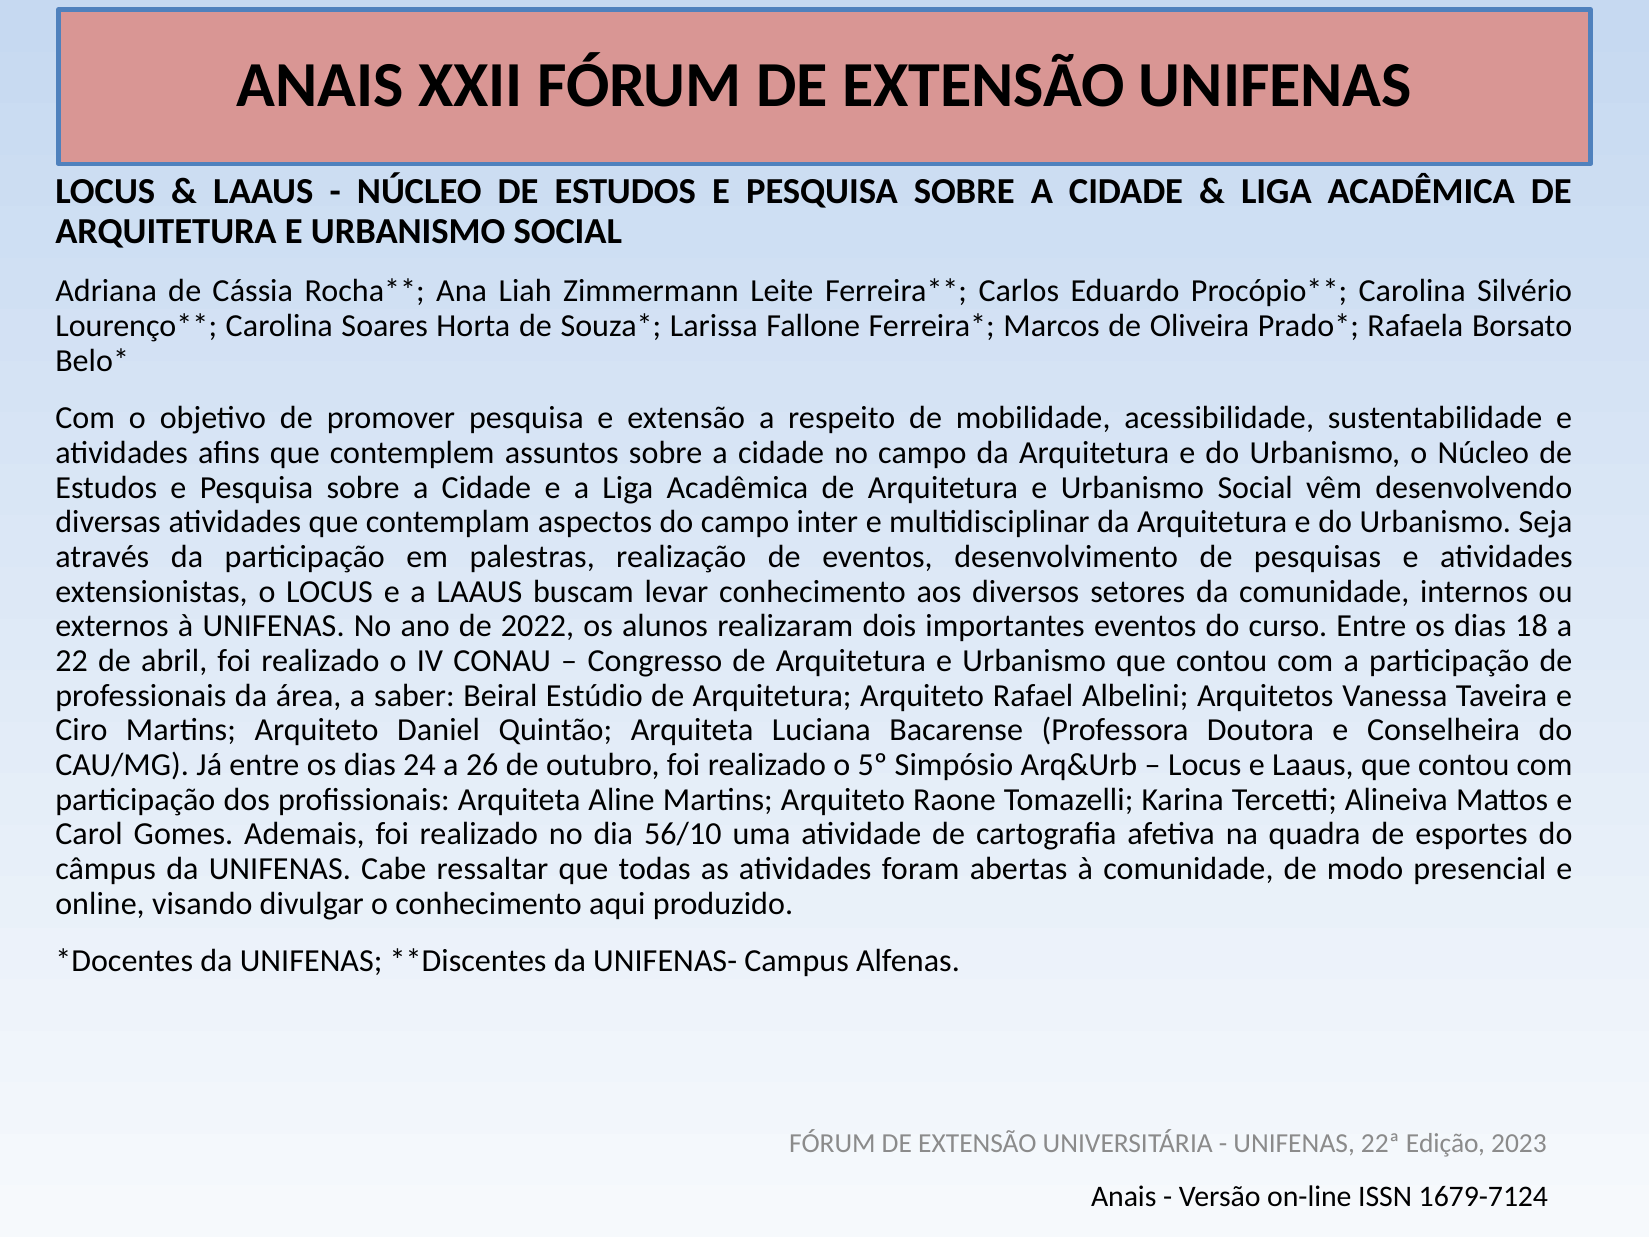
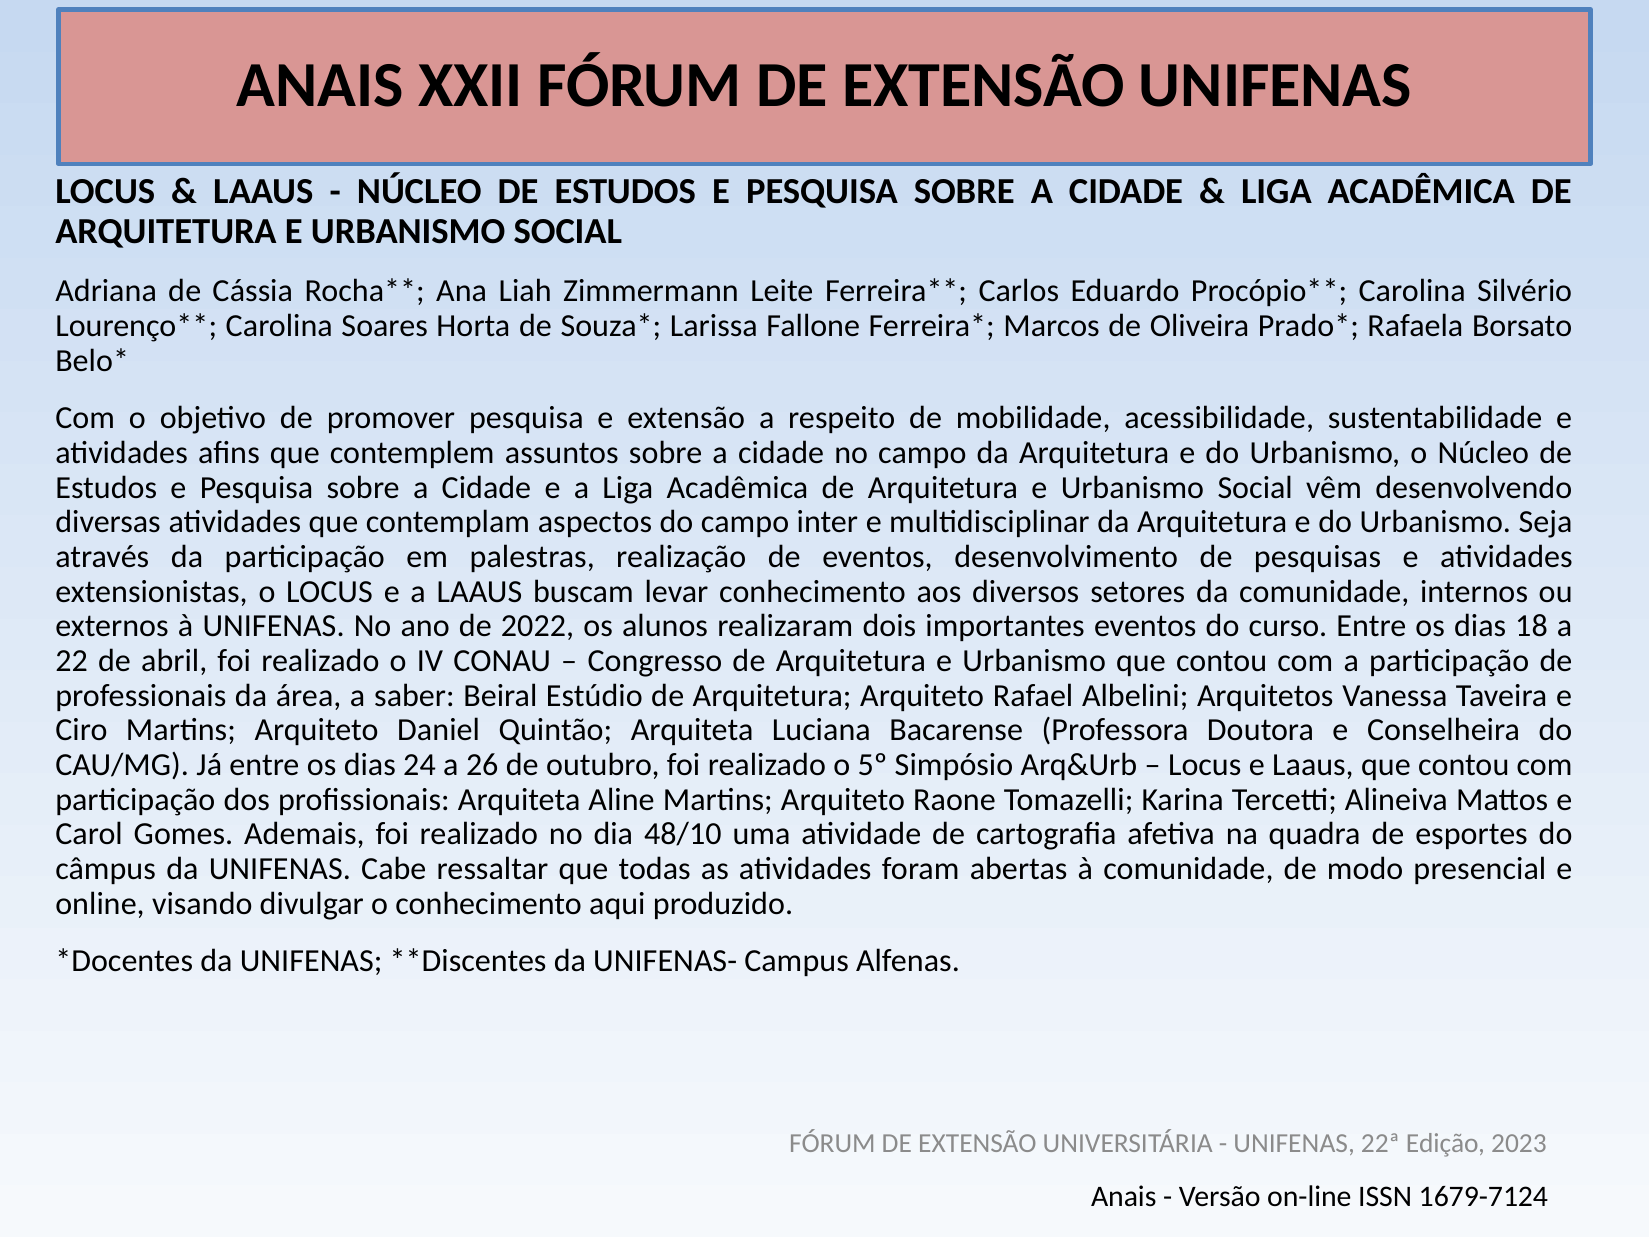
56/10: 56/10 -> 48/10
